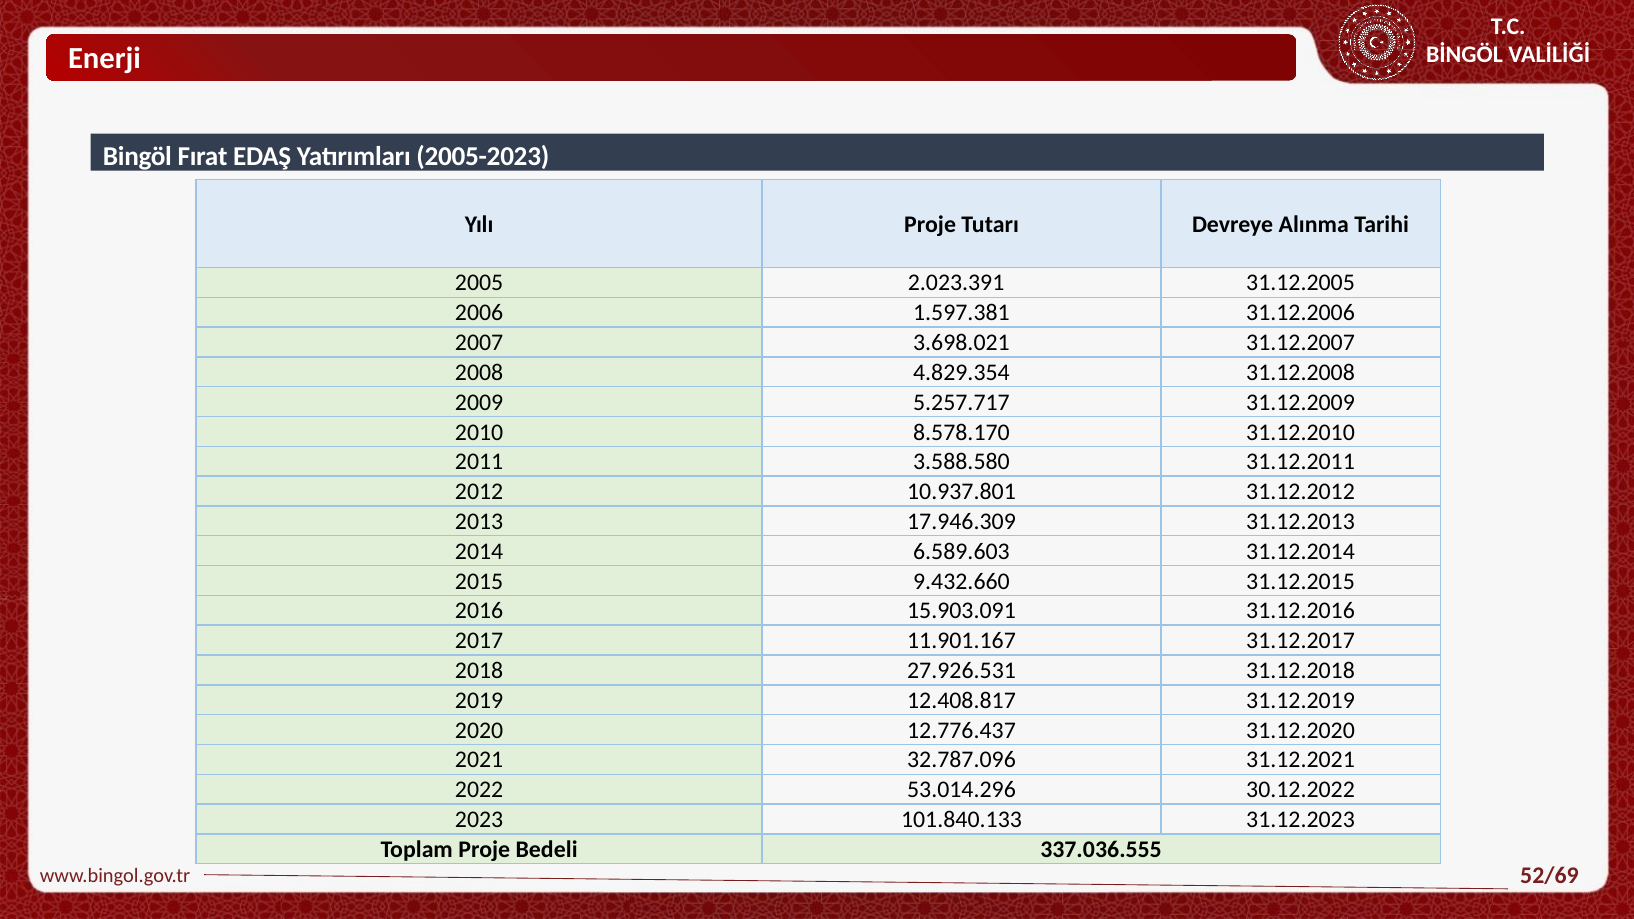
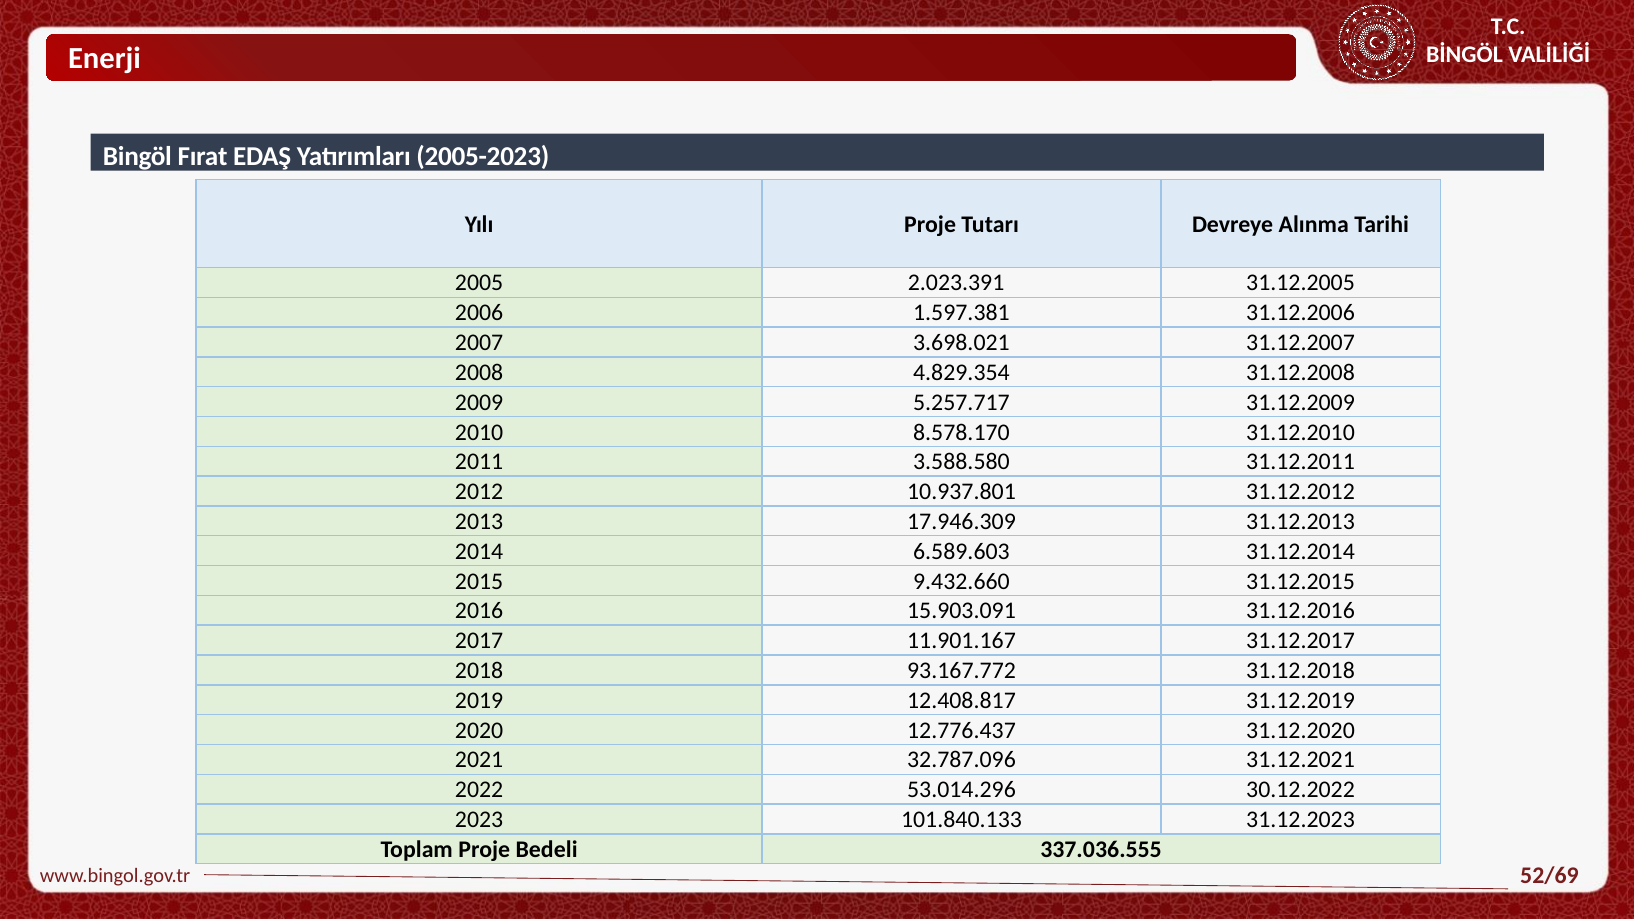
27.926.531: 27.926.531 -> 93.167.772
